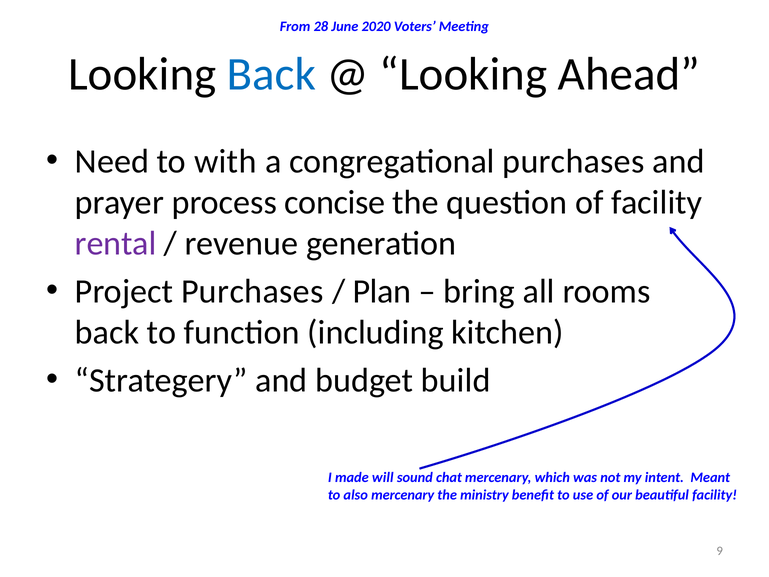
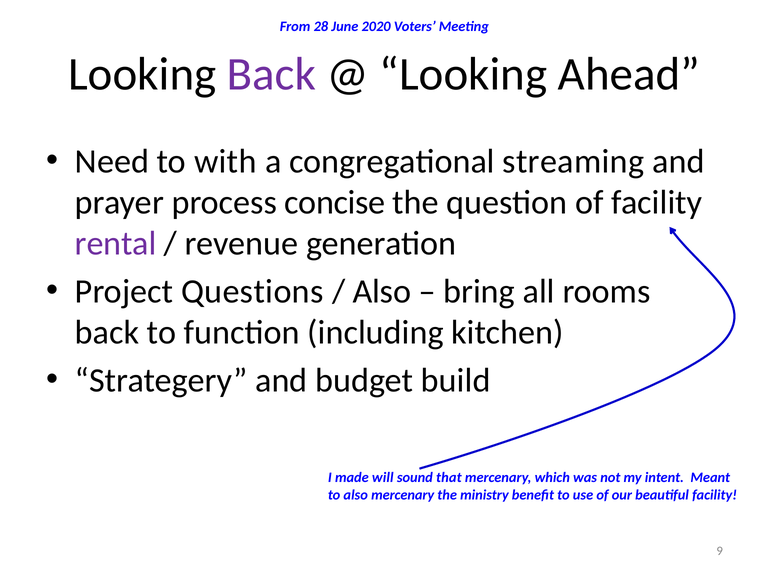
Back at (271, 74) colour: blue -> purple
congregational purchases: purchases -> streaming
Project Purchases: Purchases -> Questions
Plan at (382, 291): Plan -> Also
chat: chat -> that
